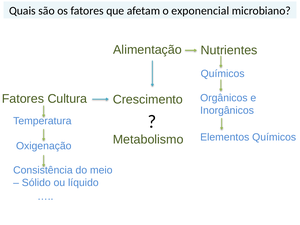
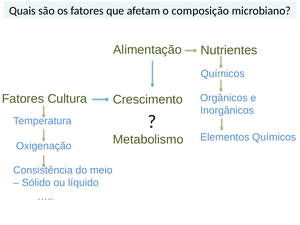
exponencial: exponencial -> composição
